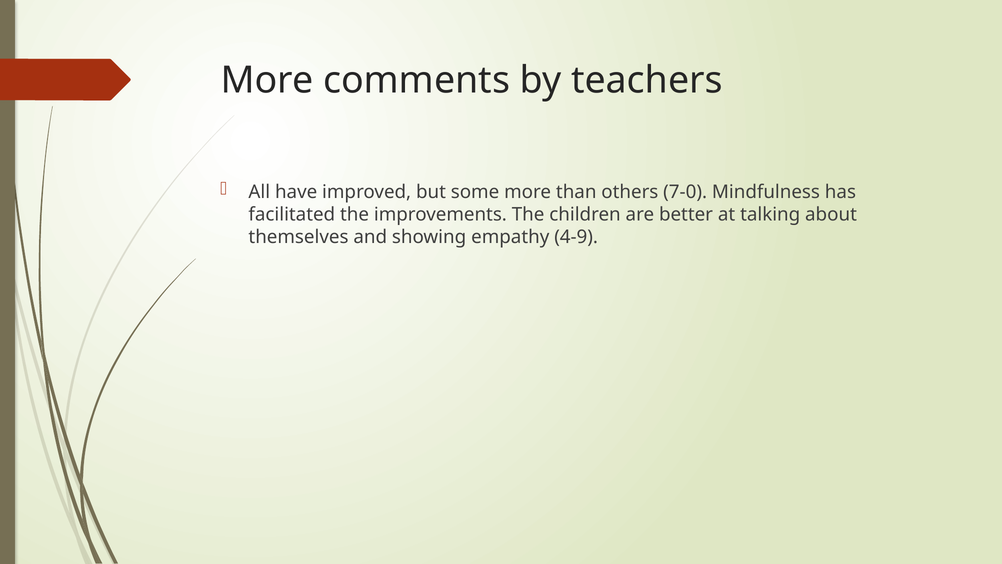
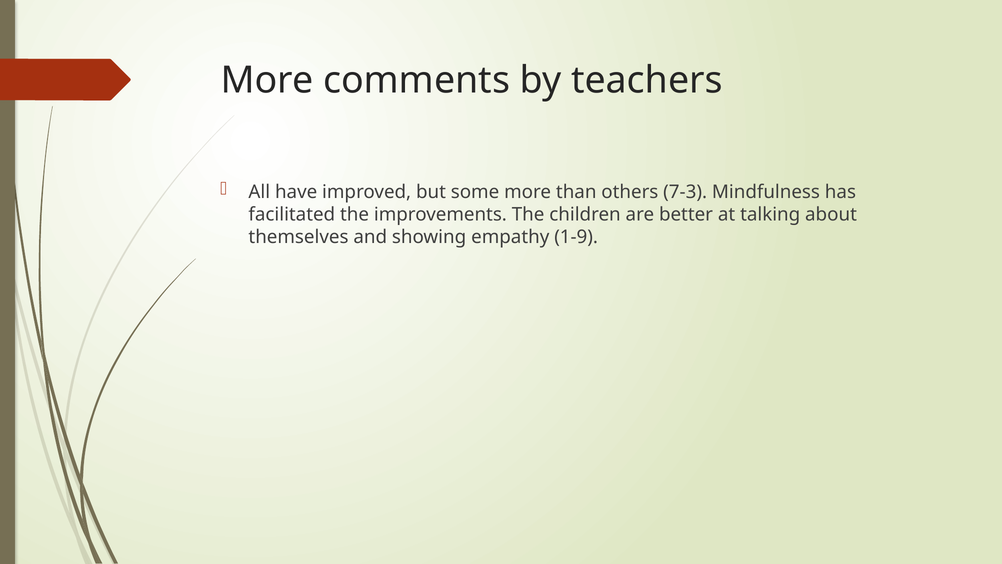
7-0: 7-0 -> 7-3
4-9: 4-9 -> 1-9
